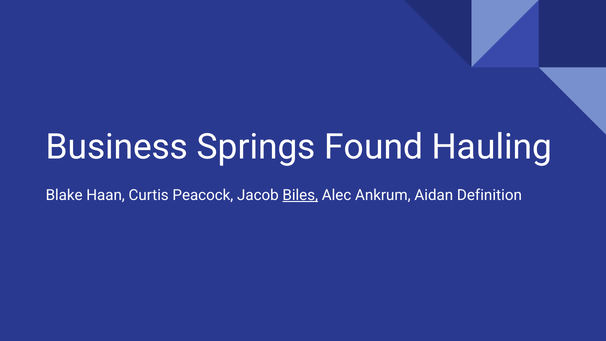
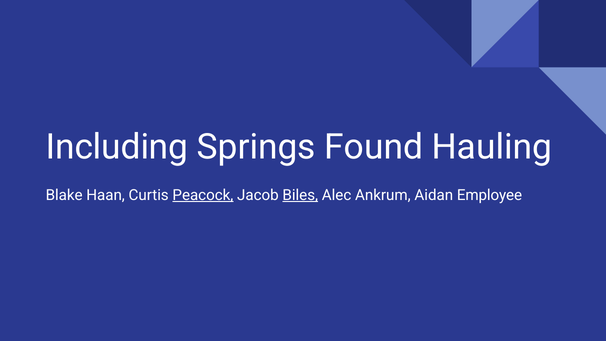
Business: Business -> Including
Peacock underline: none -> present
Definition: Definition -> Employee
